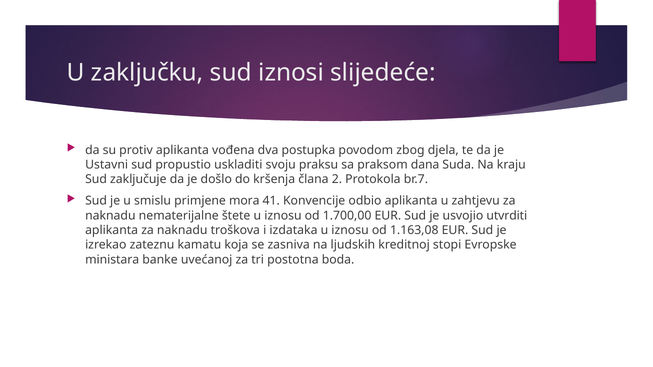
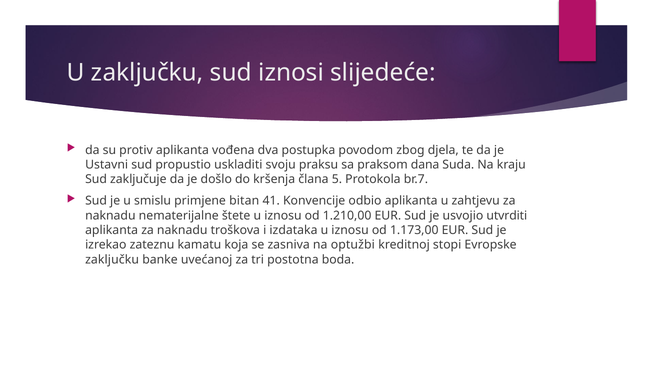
2: 2 -> 5
mora: mora -> bitan
1.700,00: 1.700,00 -> 1.210,00
1.163,08: 1.163,08 -> 1.173,00
ljudskih: ljudskih -> optužbi
ministara at (112, 260): ministara -> zaključku
